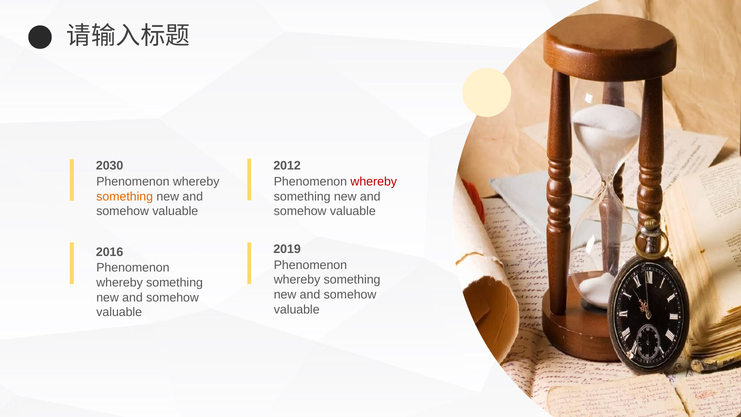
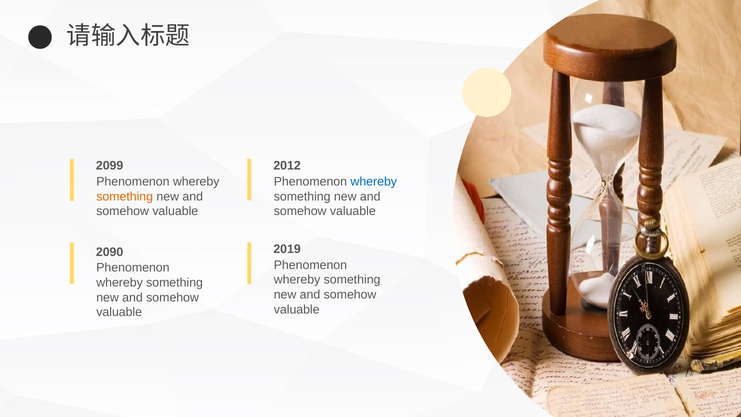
2030: 2030 -> 2099
whereby at (374, 182) colour: red -> blue
2016: 2016 -> 2090
